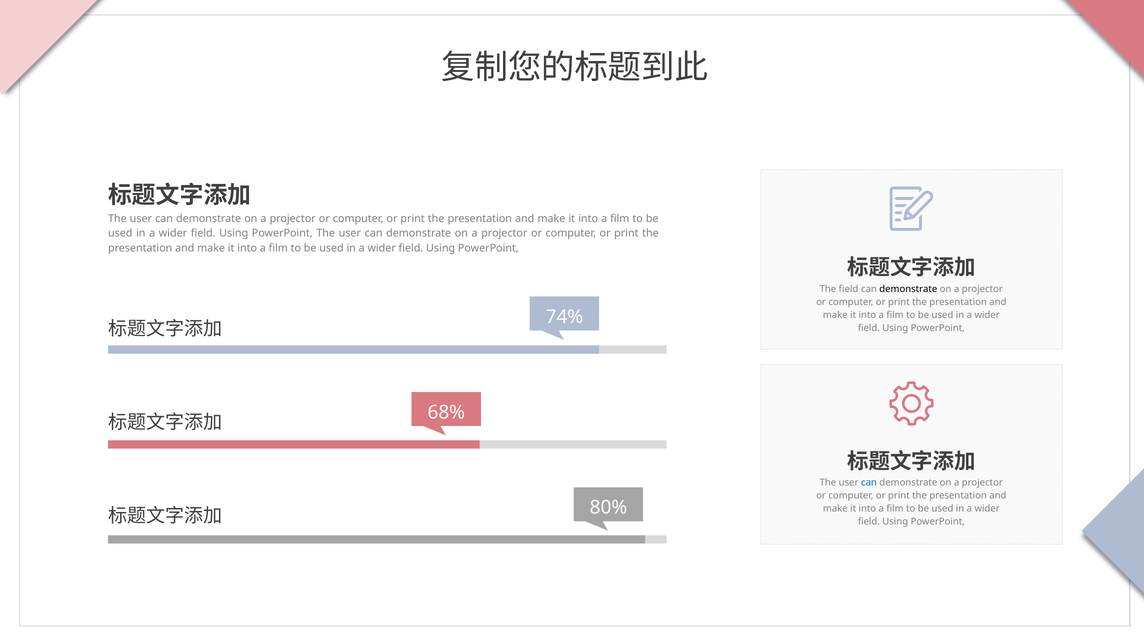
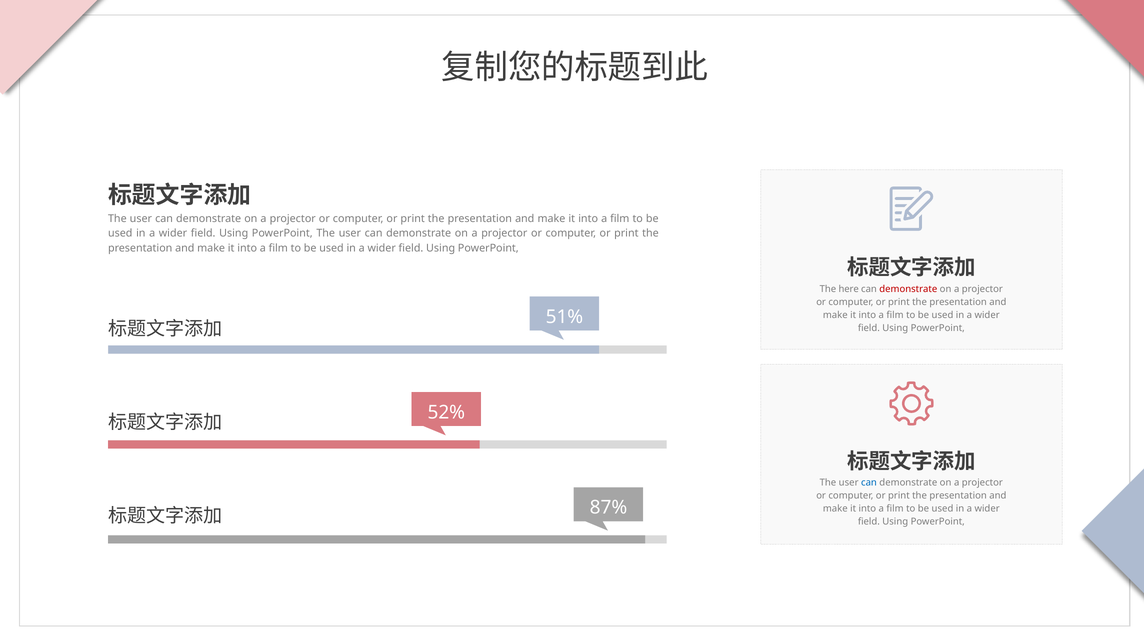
The field: field -> here
demonstrate at (908, 289) colour: black -> red
74%: 74% -> 51%
68%: 68% -> 52%
80%: 80% -> 87%
